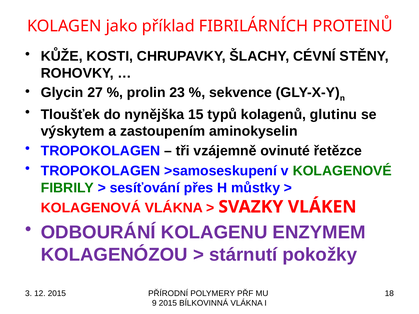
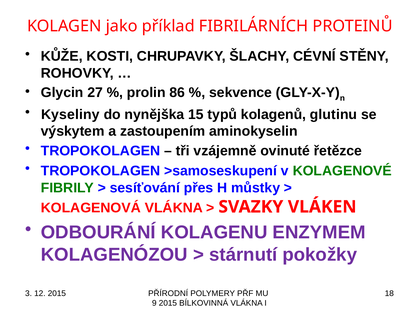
23: 23 -> 86
Tloušťek: Tloušťek -> Kyseliny
